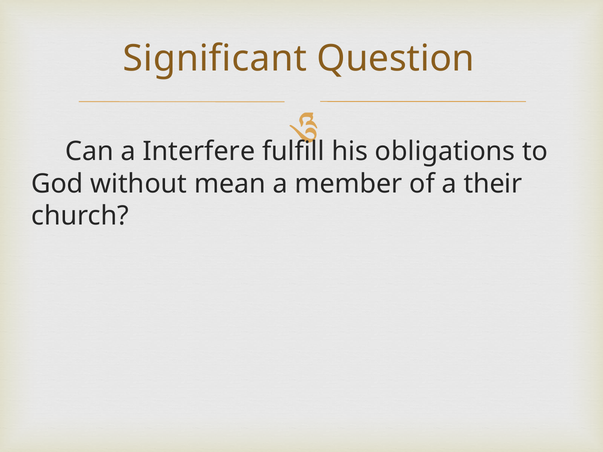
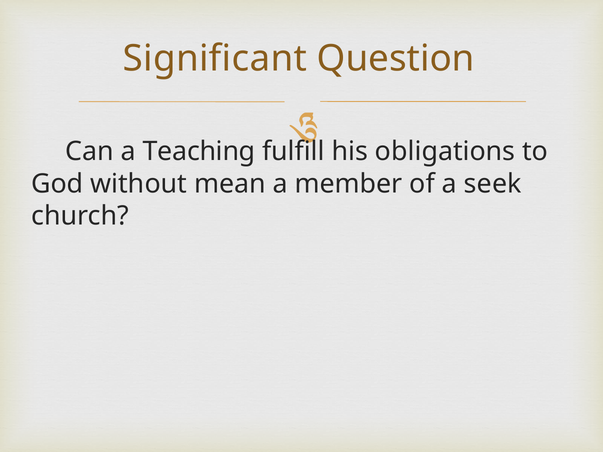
Interfere: Interfere -> Teaching
their: their -> seek
